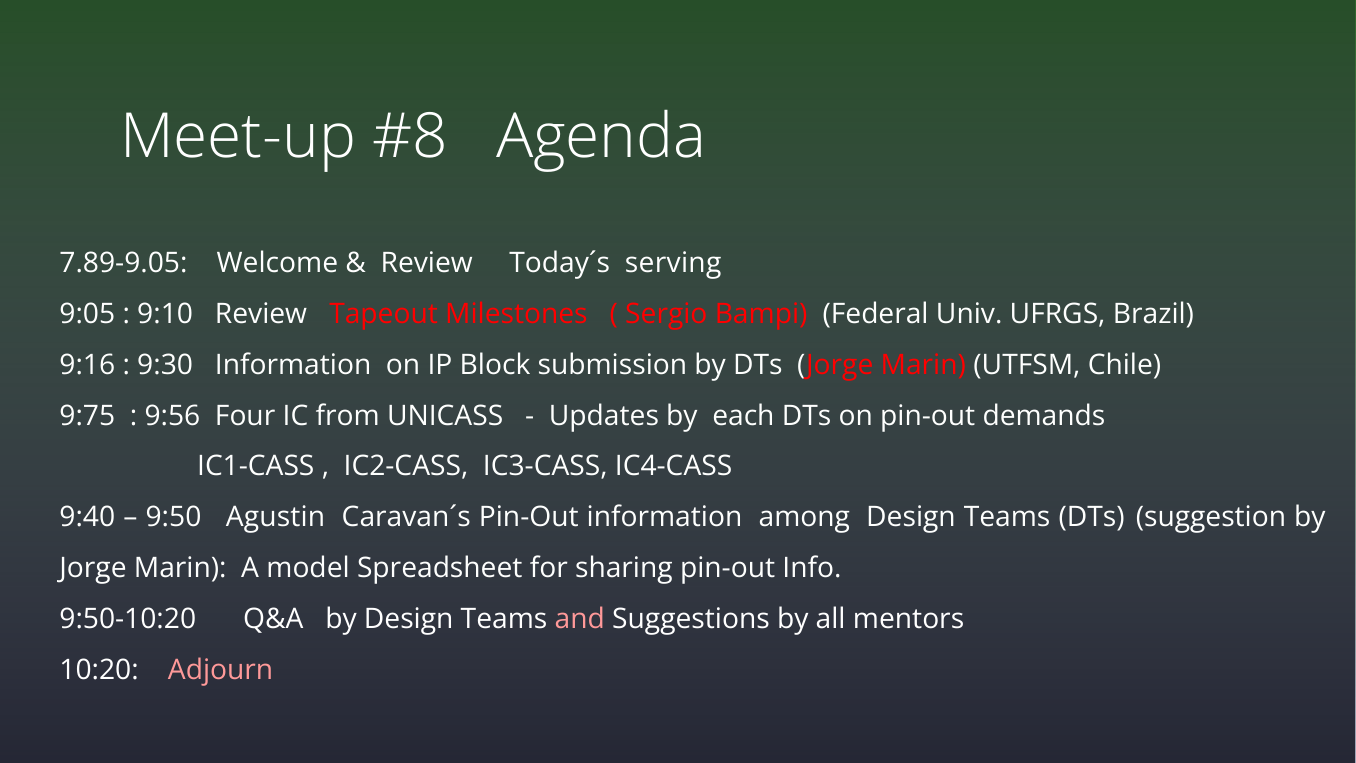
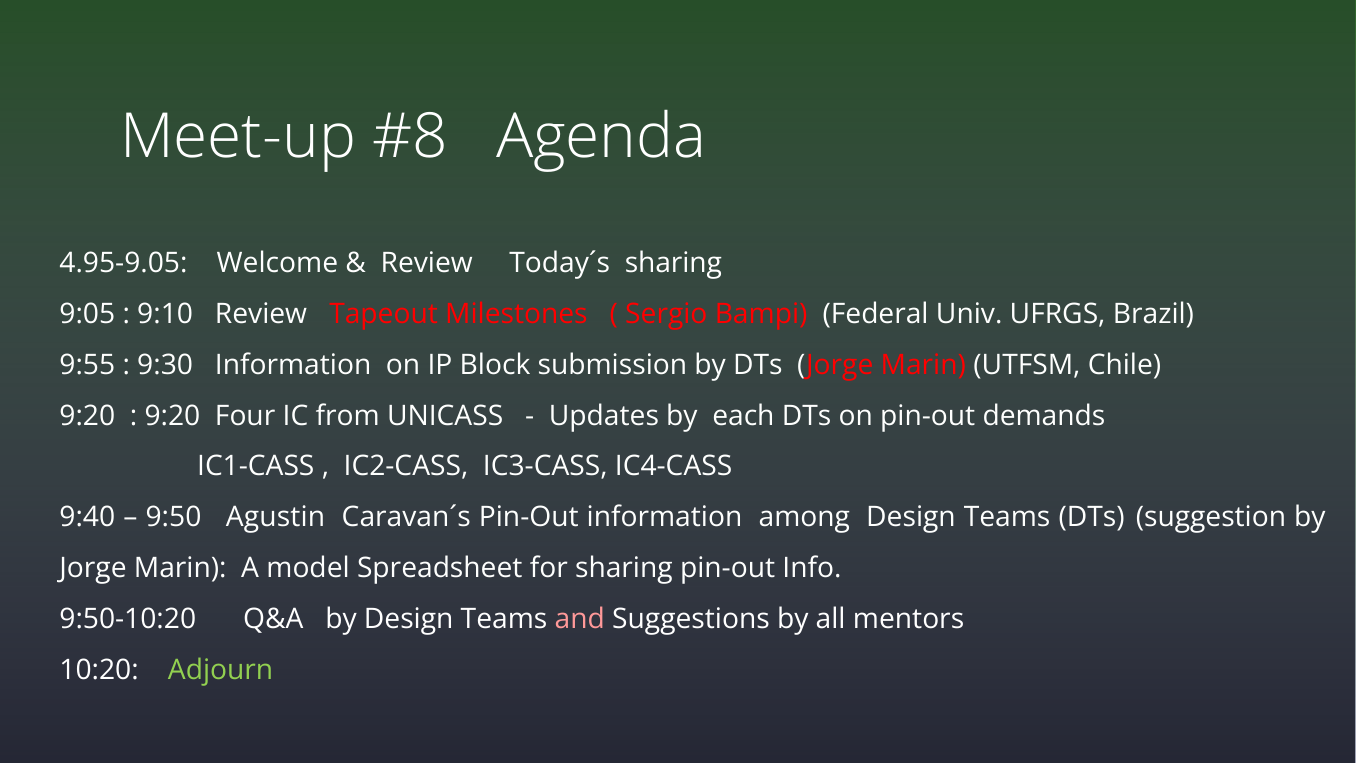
7.89-9.05: 7.89-9.05 -> 4.95-9.05
Today´s serving: serving -> sharing
9:16: 9:16 -> 9:55
9:75 at (87, 416): 9:75 -> 9:20
9:56 at (172, 416): 9:56 -> 9:20
Adjourn colour: pink -> light green
